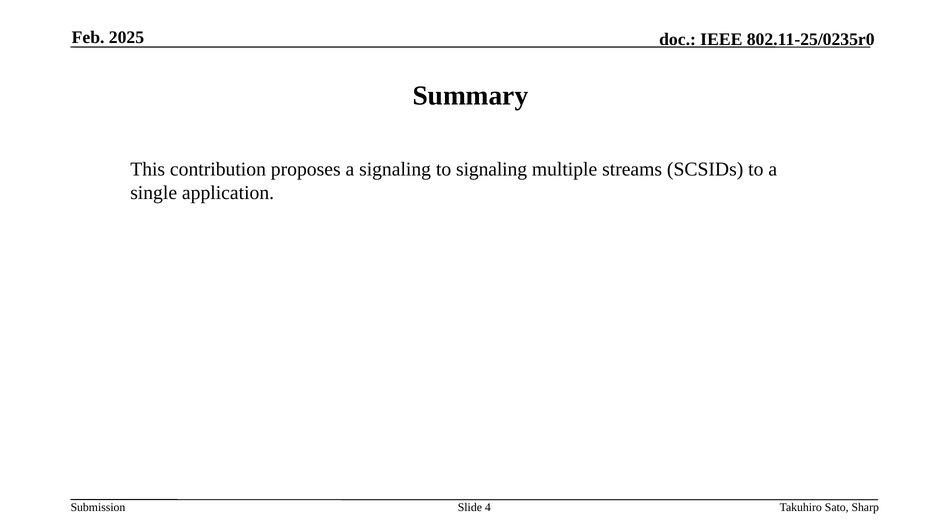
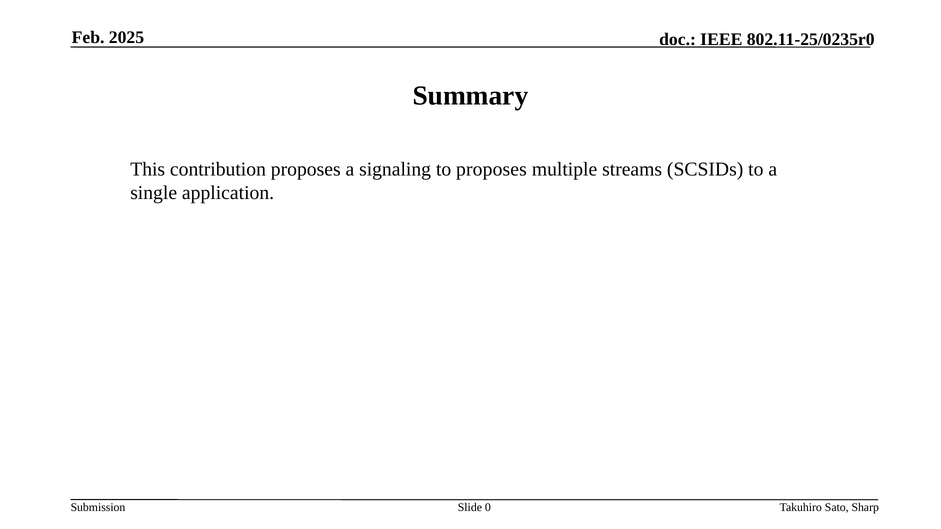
to signaling: signaling -> proposes
4: 4 -> 0
